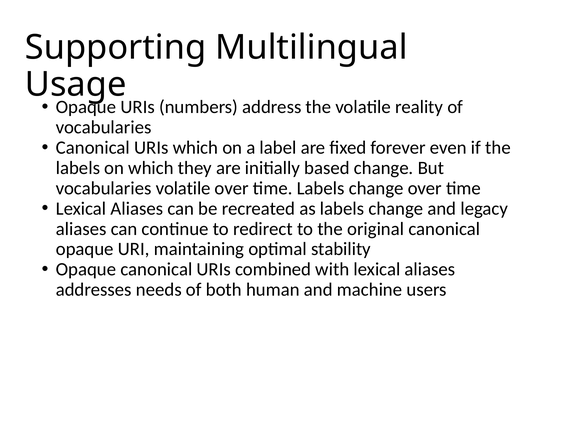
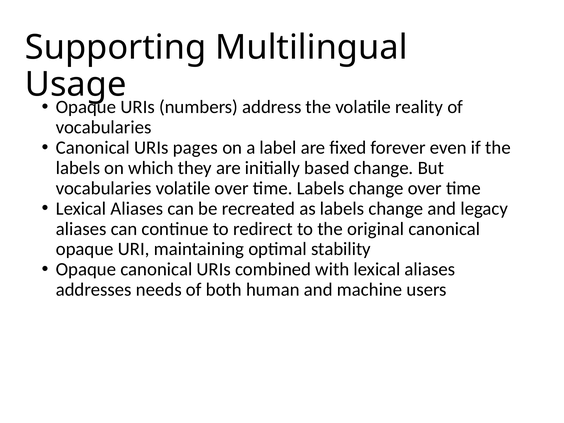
URIs which: which -> pages
